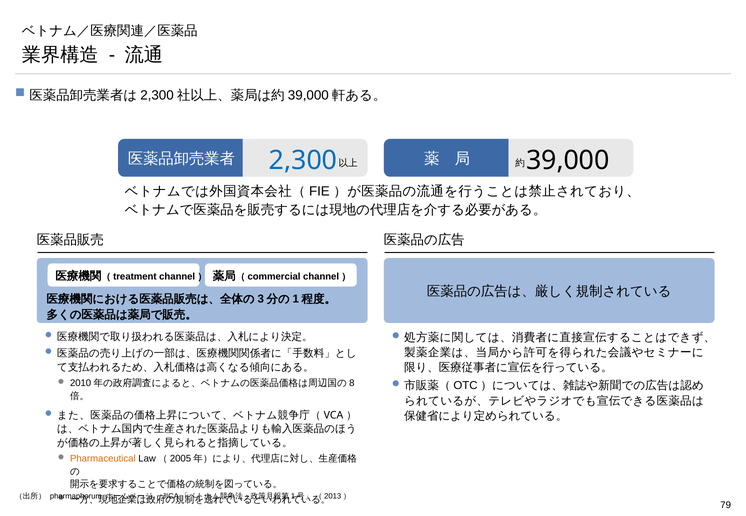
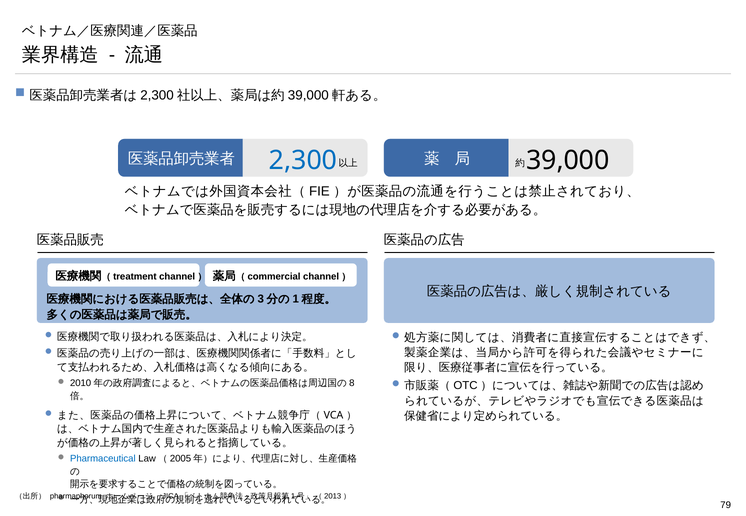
Pharmaceutical colour: orange -> blue
